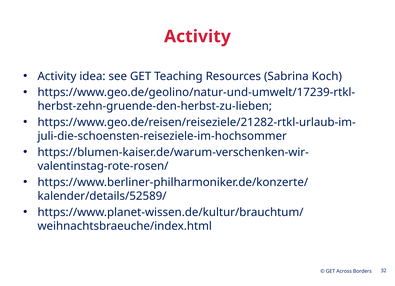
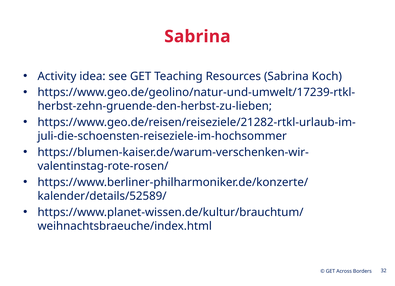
Activity at (197, 36): Activity -> Sabrina
